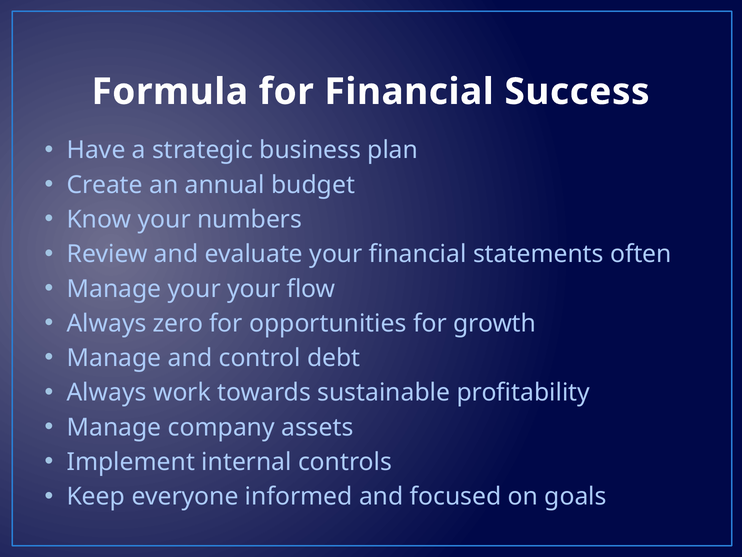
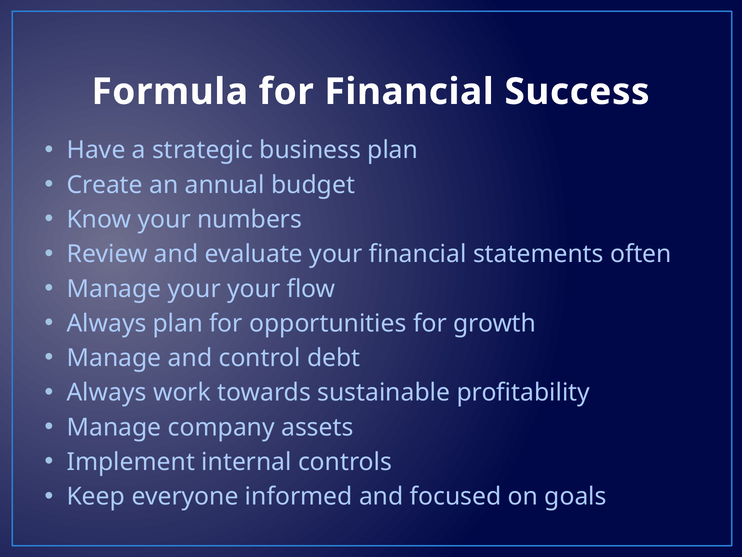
Always zero: zero -> plan
